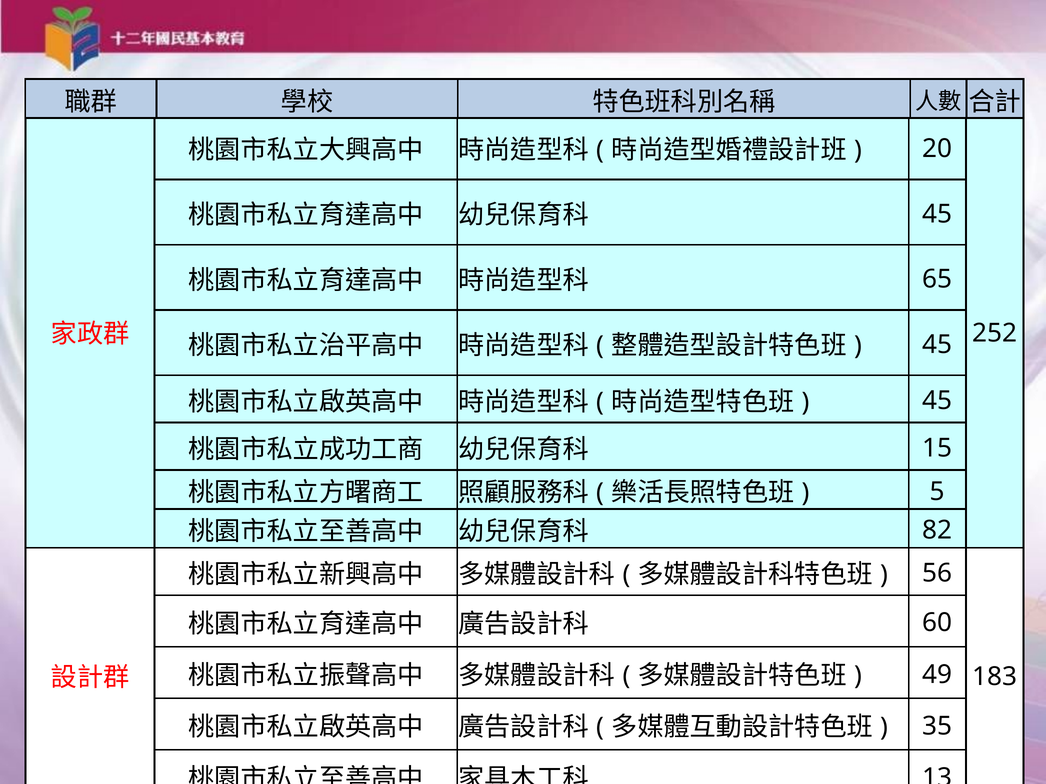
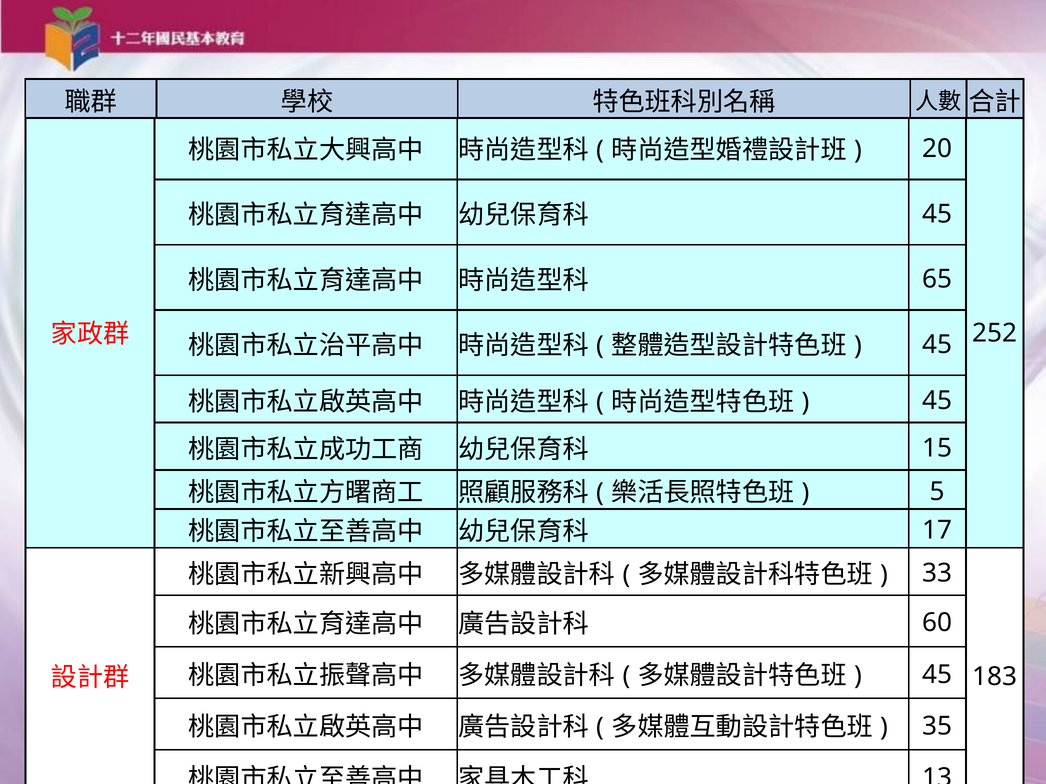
82: 82 -> 17
56: 56 -> 33
49 at (937, 675): 49 -> 45
